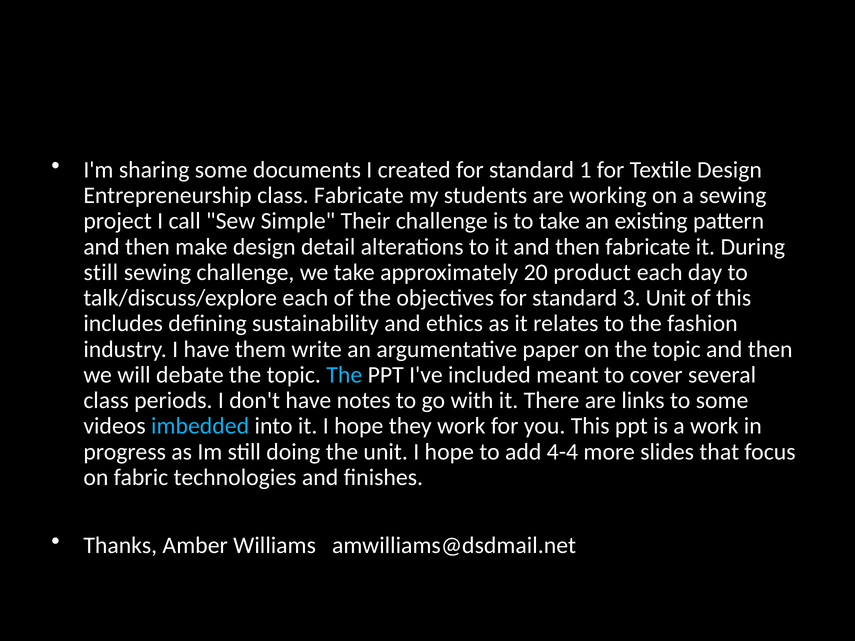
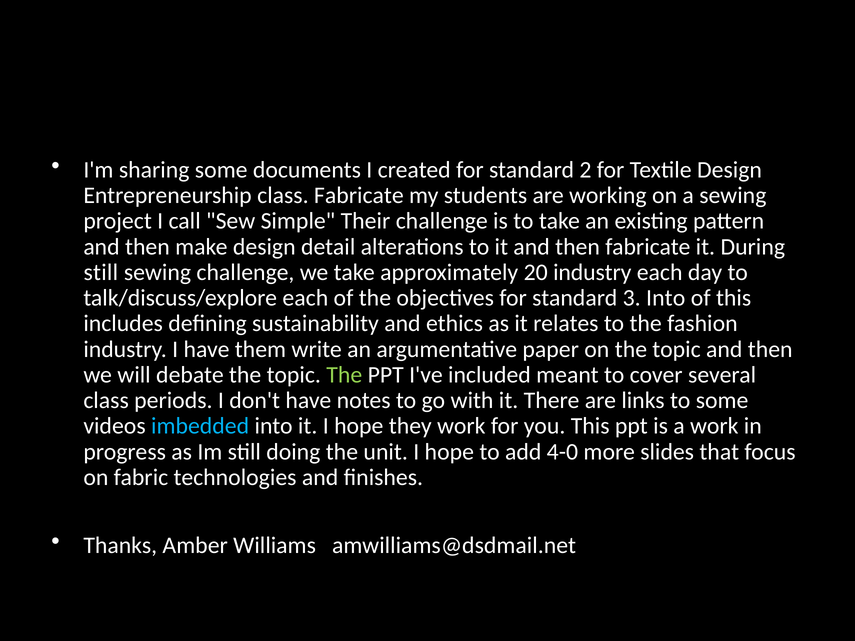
1: 1 -> 2
20 product: product -> industry
3 Unit: Unit -> Into
The at (344, 375) colour: light blue -> light green
4-4: 4-4 -> 4-0
